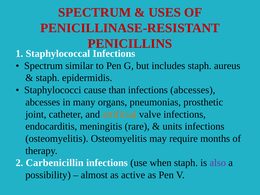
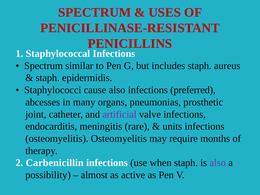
cause than: than -> also
infections abcesses: abcesses -> preferred
artificial colour: orange -> purple
